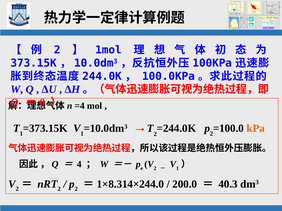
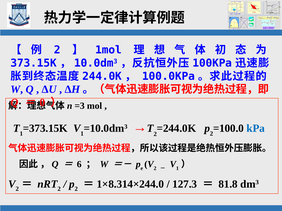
=4: =4 -> =3
kPa colour: orange -> blue
4: 4 -> 6
200.0: 200.0 -> 127.3
40.3: 40.3 -> 81.8
